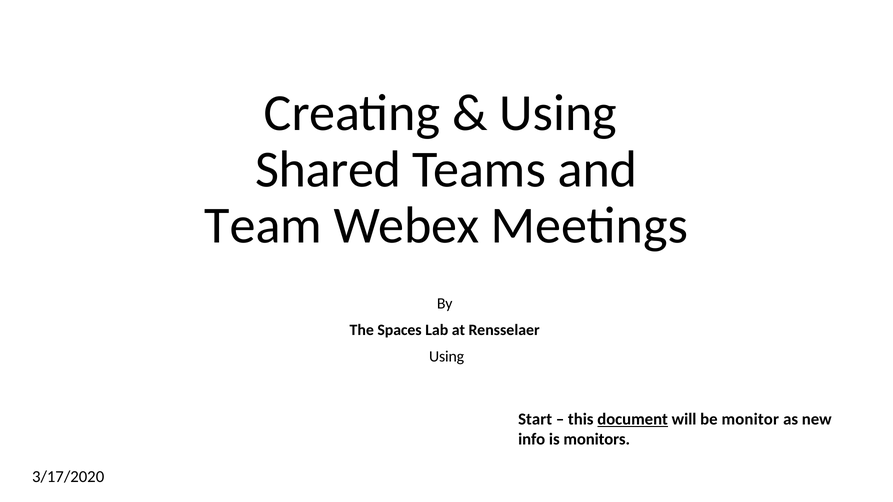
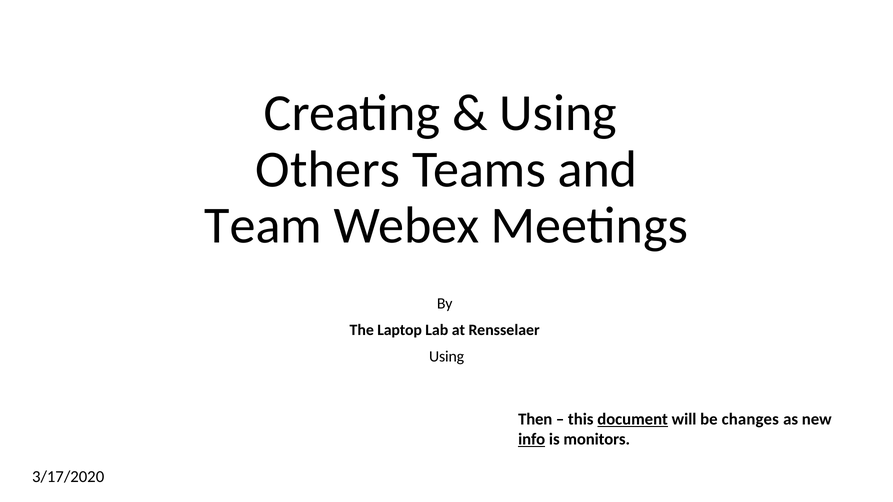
Shared: Shared -> Others
Spaces: Spaces -> Laptop
Start: Start -> Then
monitor: monitor -> changes
info underline: none -> present
